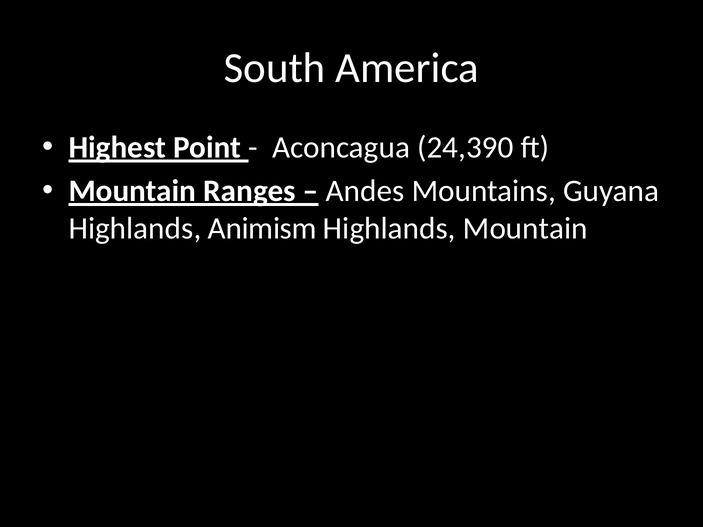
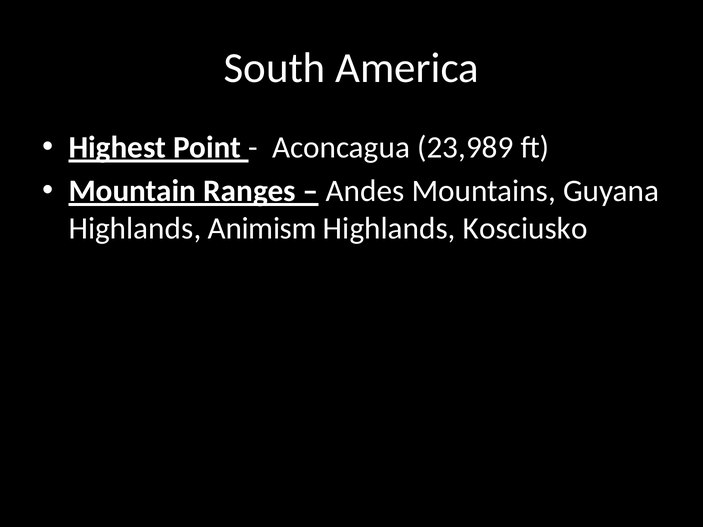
24,390: 24,390 -> 23,989
Highlands Mountain: Mountain -> Kosciusko
